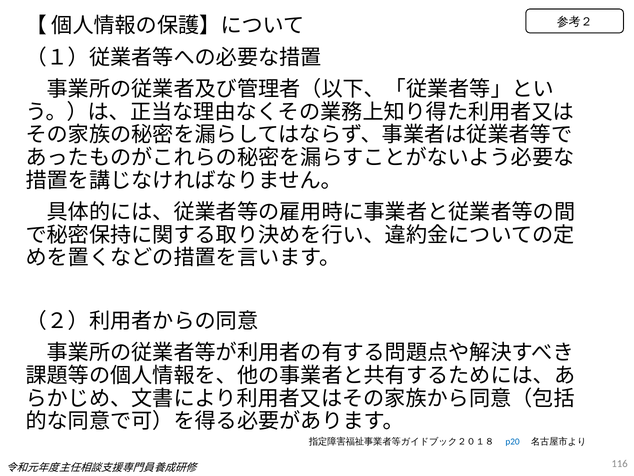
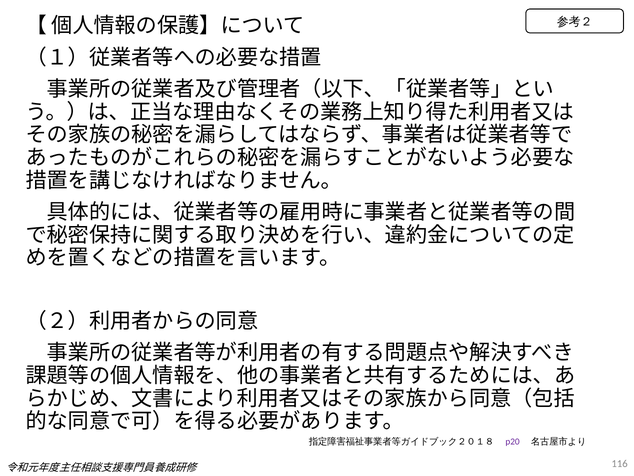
p20 colour: blue -> purple
